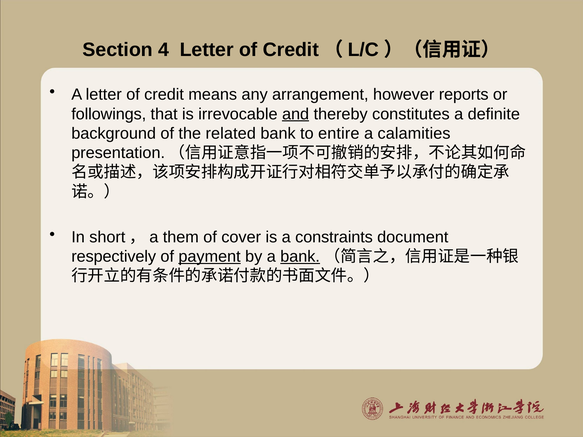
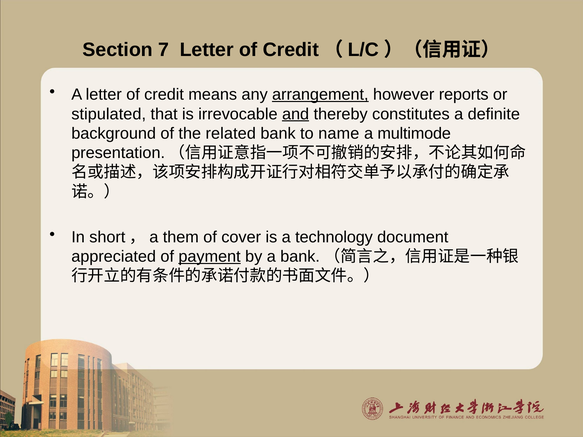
4: 4 -> 7
arrangement underline: none -> present
followings: followings -> stipulated
entire: entire -> name
calamities: calamities -> multimode
constraints: constraints -> technology
respectively: respectively -> appreciated
bank at (300, 257) underline: present -> none
